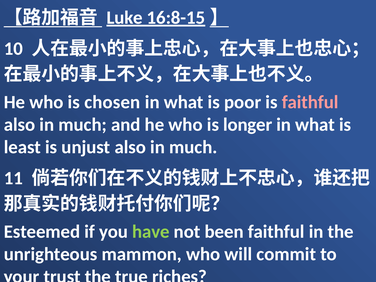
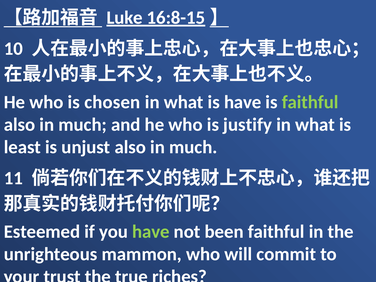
is poor: poor -> have
faithful at (310, 102) colour: pink -> light green
longer: longer -> justify
